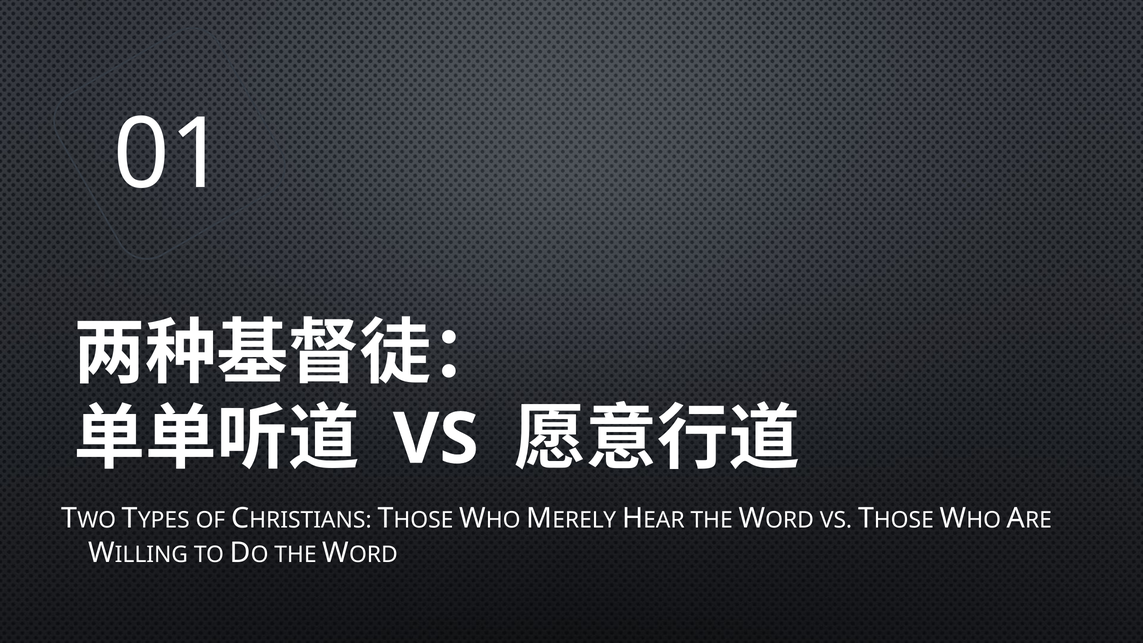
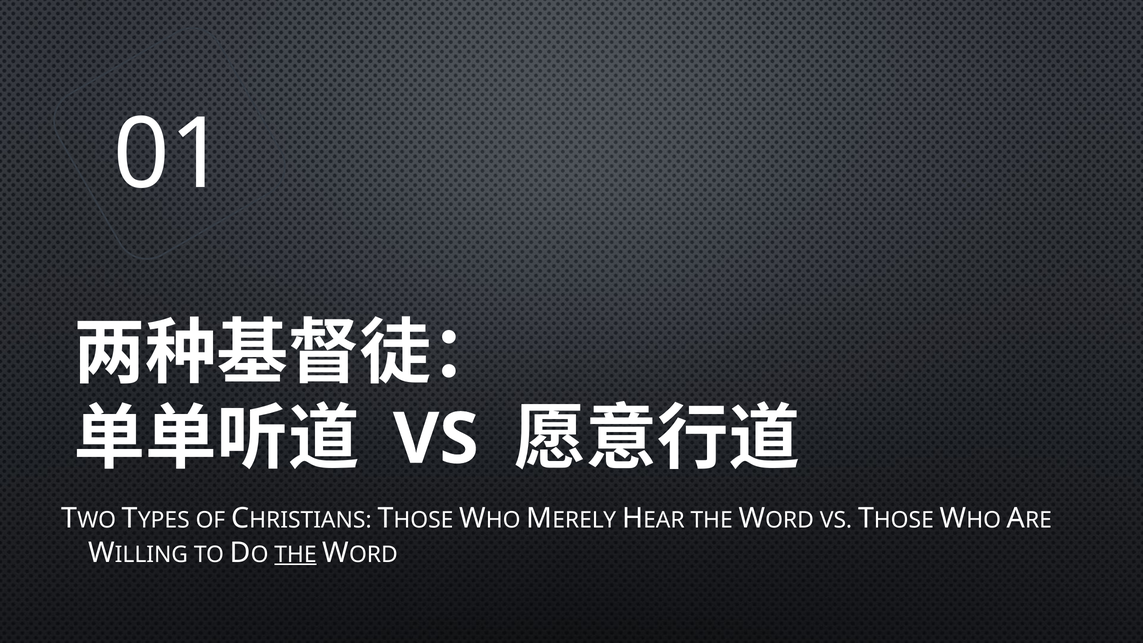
THE at (295, 554) underline: none -> present
